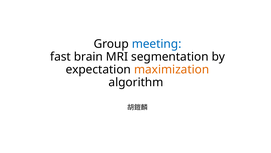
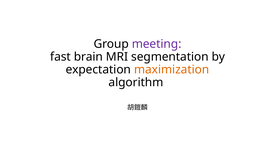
meeting colour: blue -> purple
